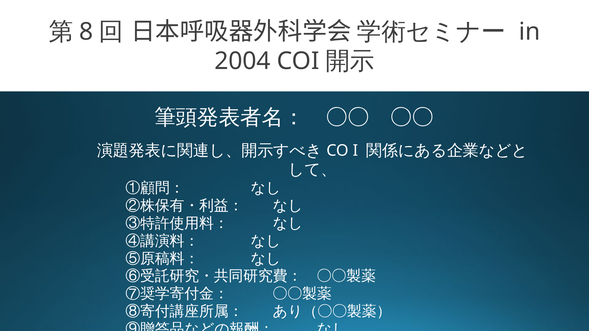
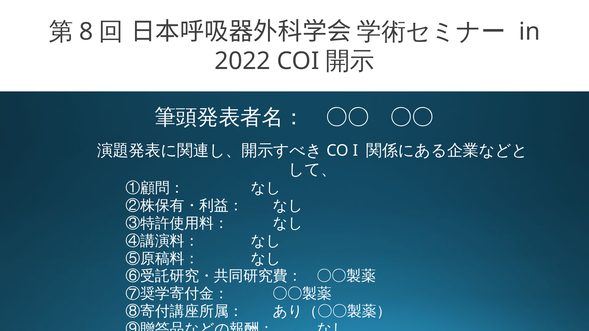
2004: 2004 -> 2022
